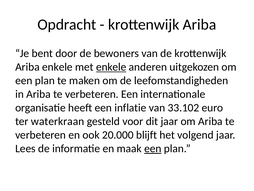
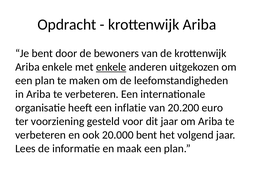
33.102: 33.102 -> 20.200
waterkraan: waterkraan -> voorziening
20.000 blijft: blijft -> bent
een at (153, 148) underline: present -> none
